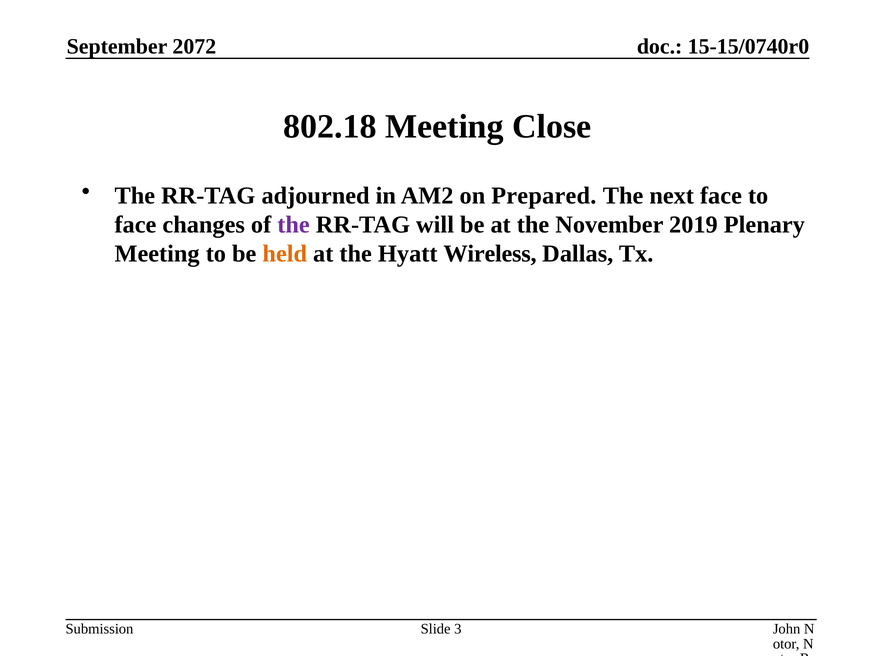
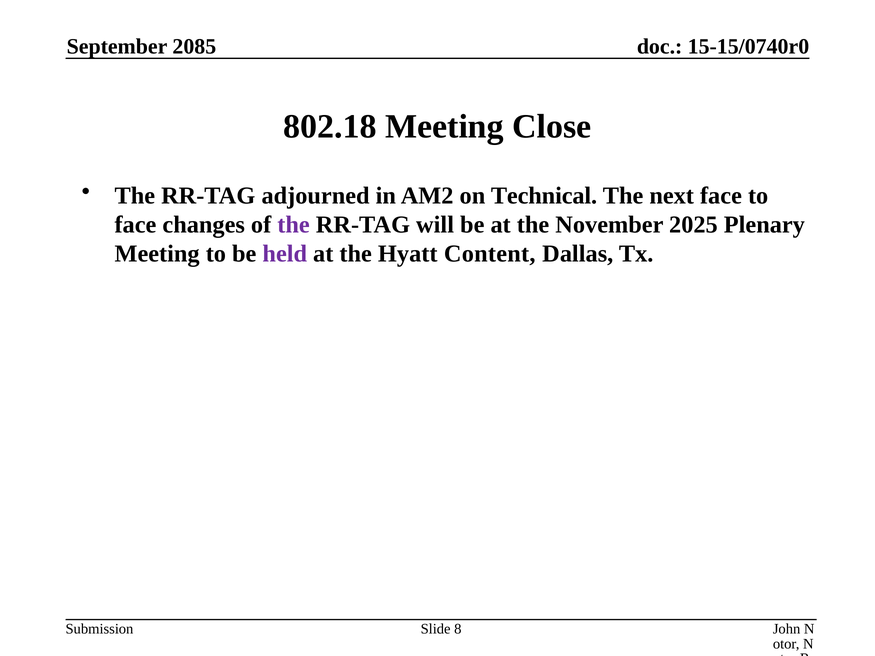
2072: 2072 -> 2085
Prepared: Prepared -> Technical
2019: 2019 -> 2025
held colour: orange -> purple
Wireless: Wireless -> Content
3: 3 -> 8
